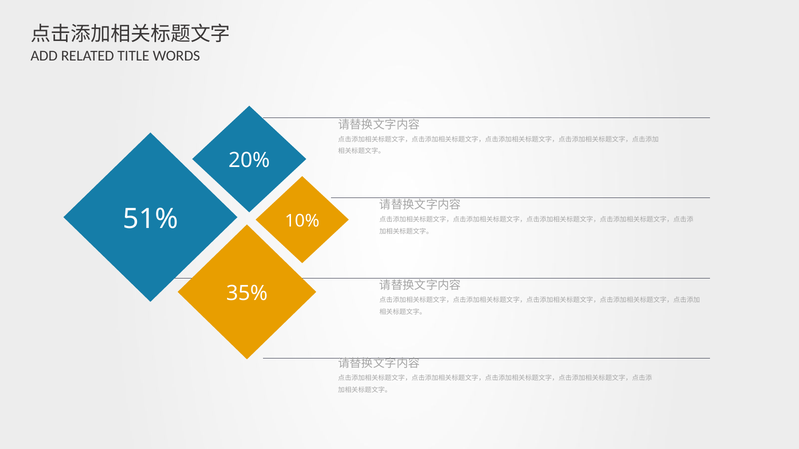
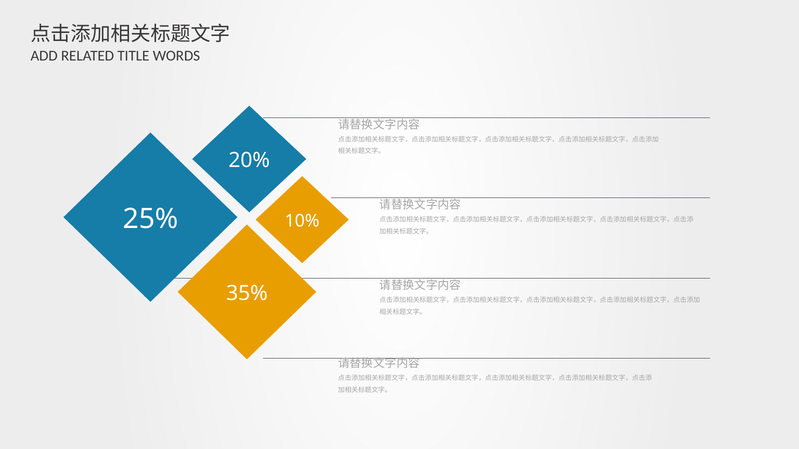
51%: 51% -> 25%
